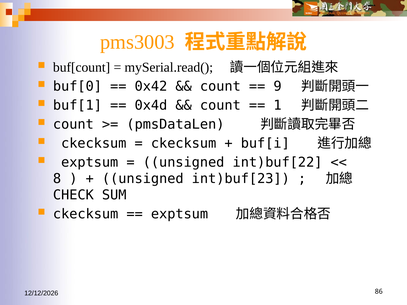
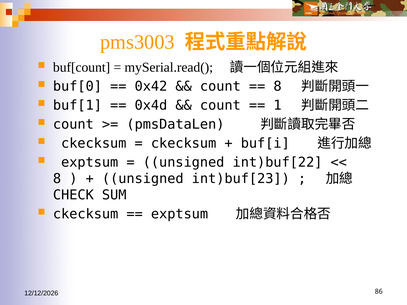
9 at (278, 87): 9 -> 8
